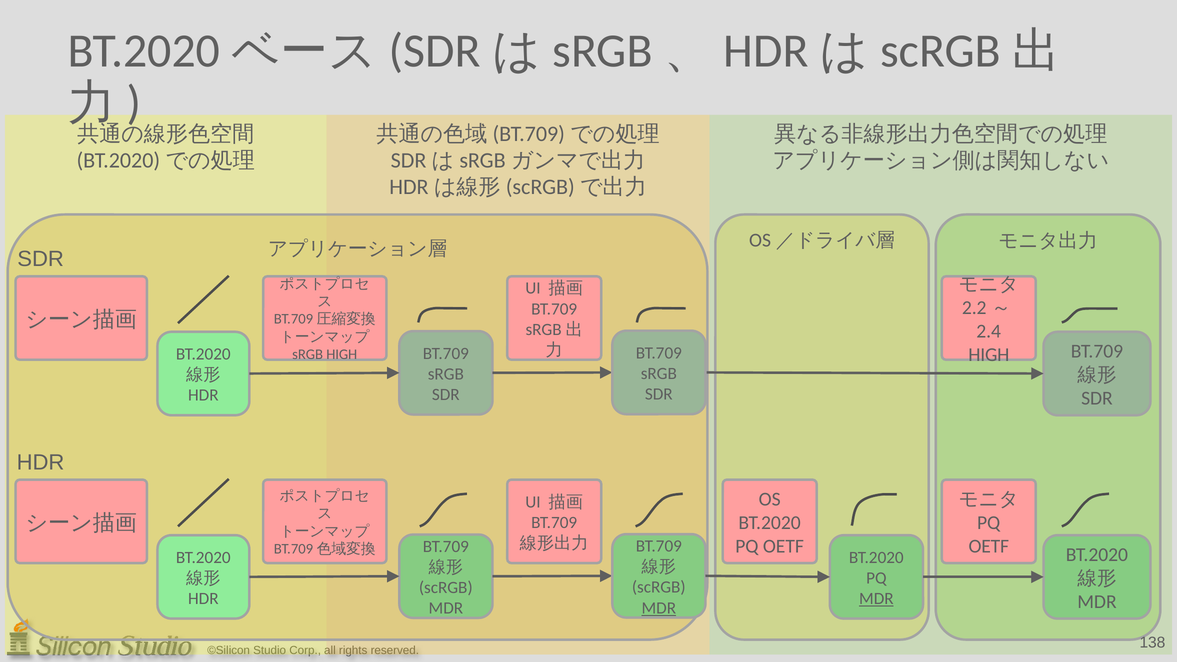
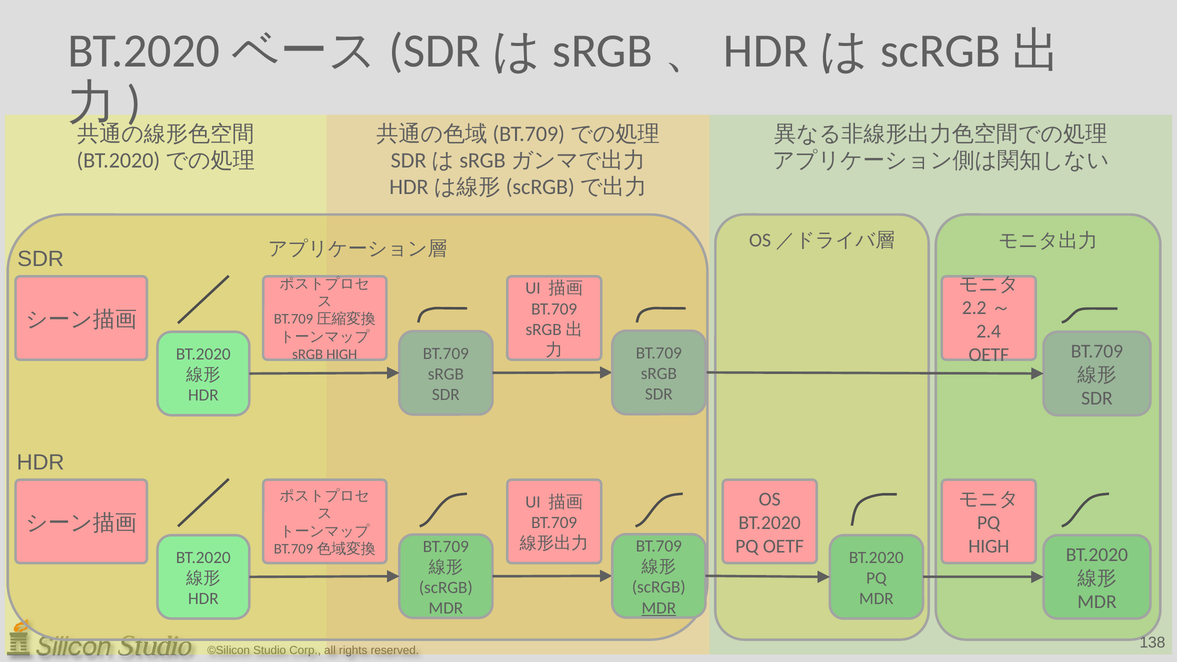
HIGH at (989, 355): HIGH -> OETF
OETF at (989, 546): OETF -> HIGH
MDR at (876, 599) underline: present -> none
